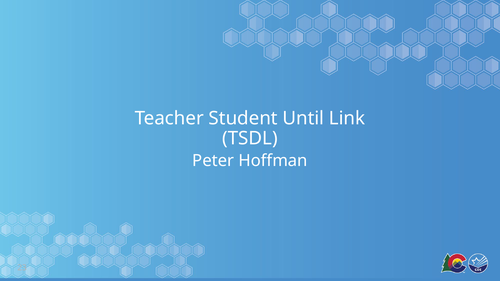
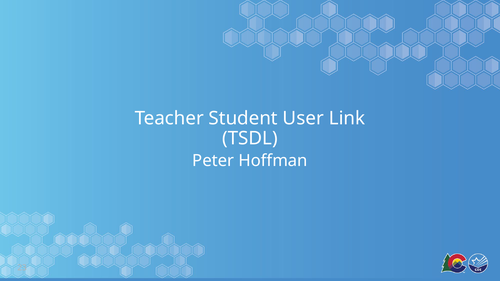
Until: Until -> User
